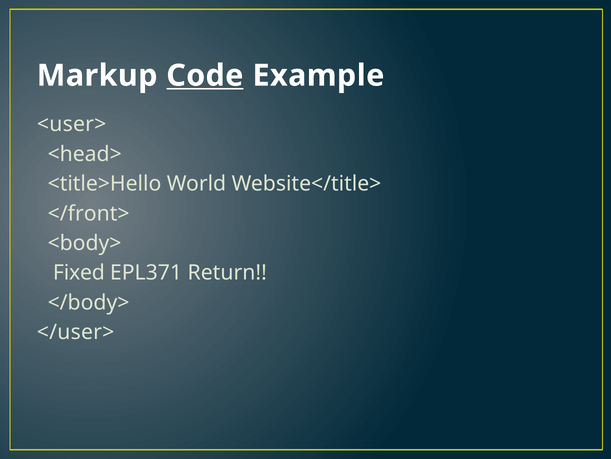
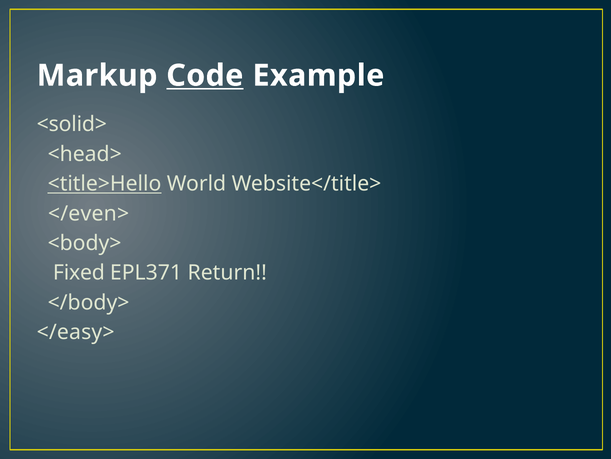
<user>: <user> -> <solid>
<title>Hello underline: none -> present
</front>: </front> -> </even>
</user>: </user> -> </easy>
